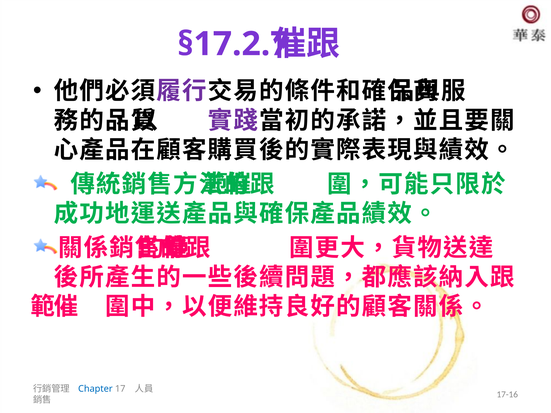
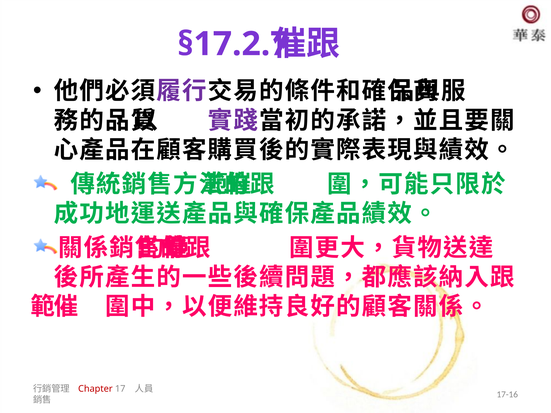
Chapter colour: blue -> red
